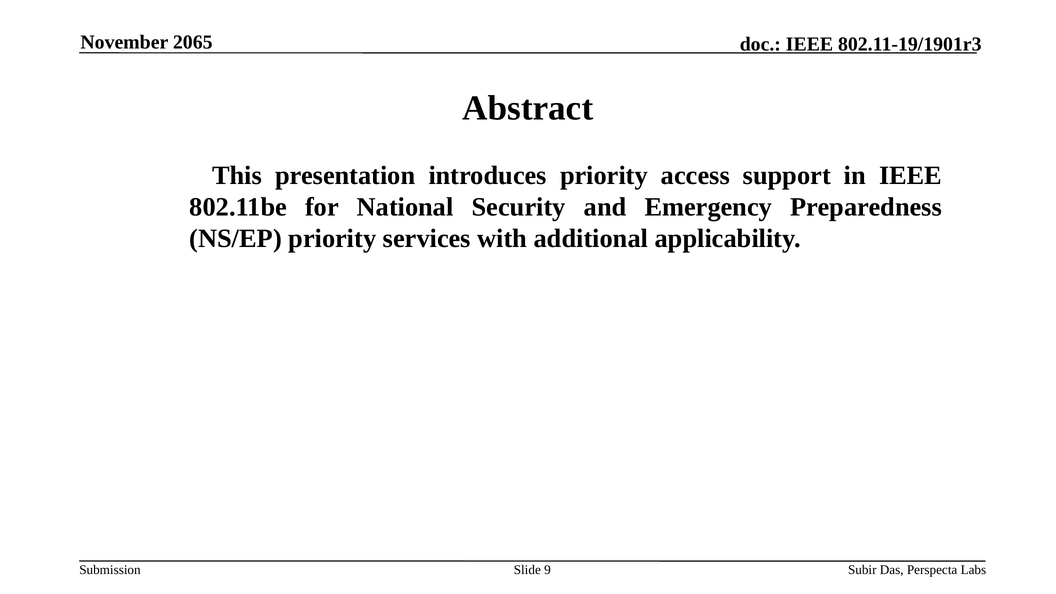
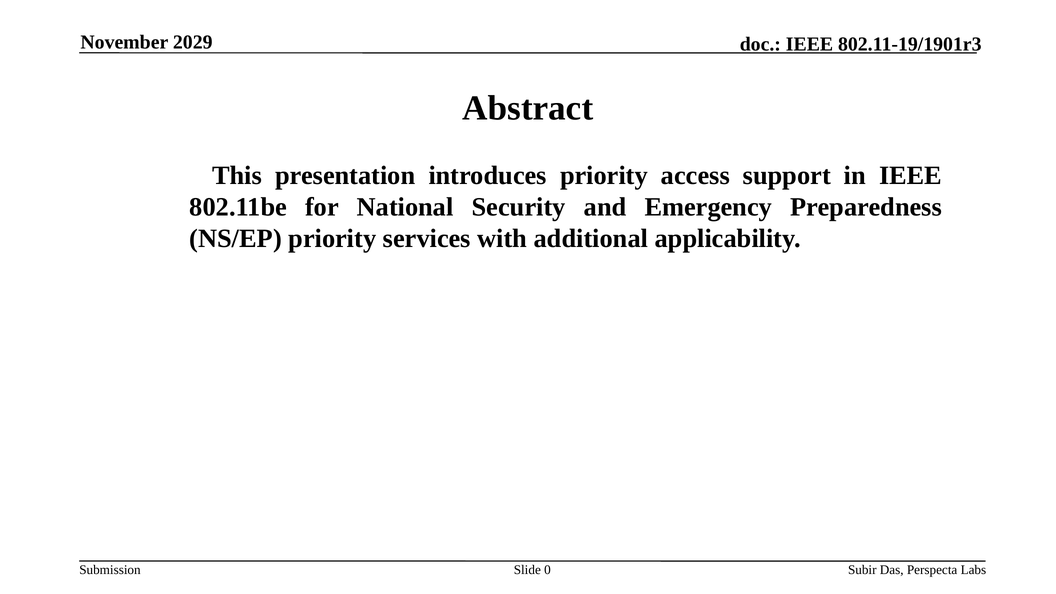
2065: 2065 -> 2029
9: 9 -> 0
